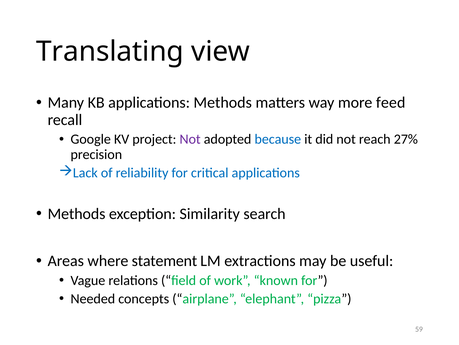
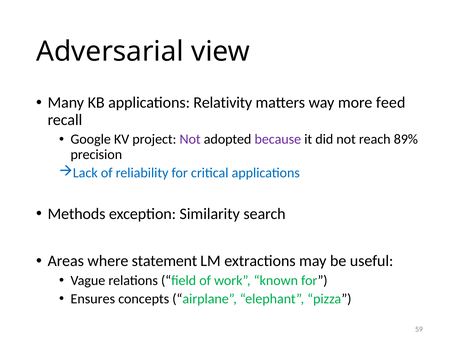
Translating: Translating -> Adversarial
applications Methods: Methods -> Relativity
because colour: blue -> purple
27%: 27% -> 89%
Needed: Needed -> Ensures
